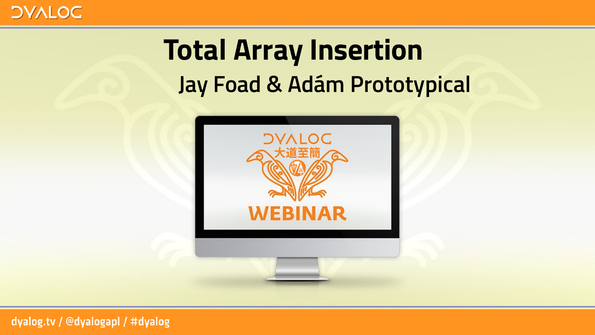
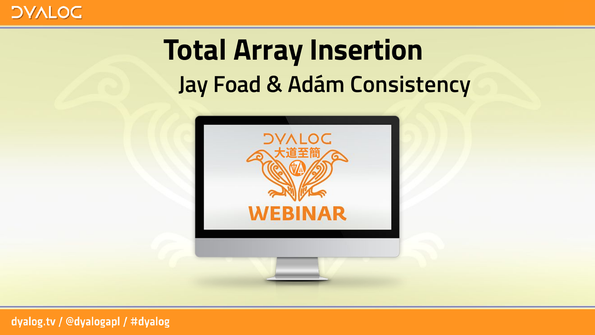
Prototypical: Prototypical -> Consistency
